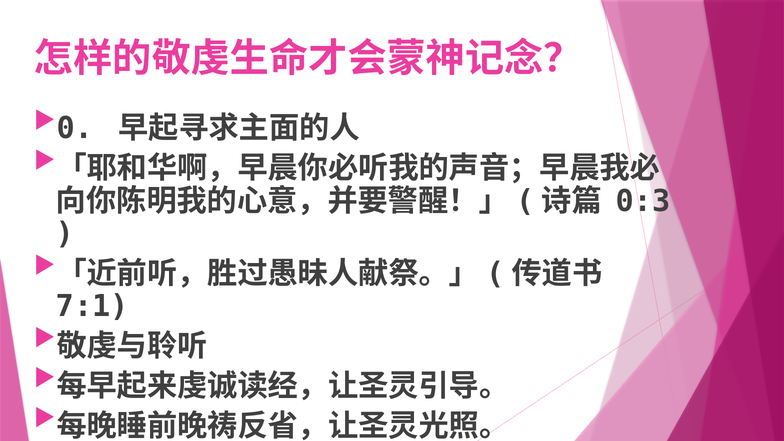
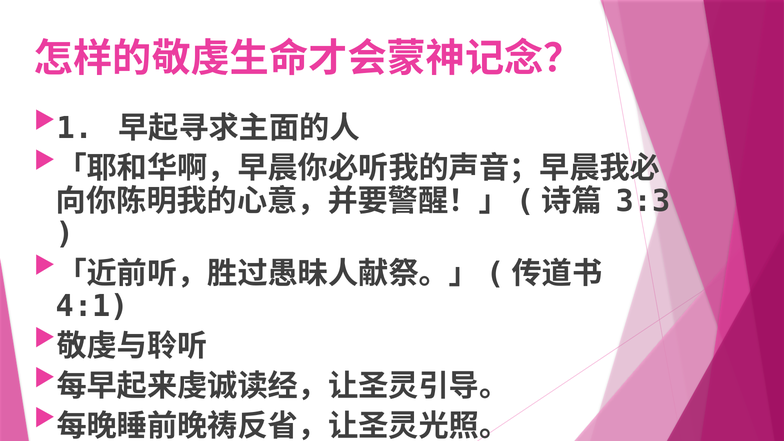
0: 0 -> 1
0:3: 0:3 -> 3:3
7:1: 7:1 -> 4:1
